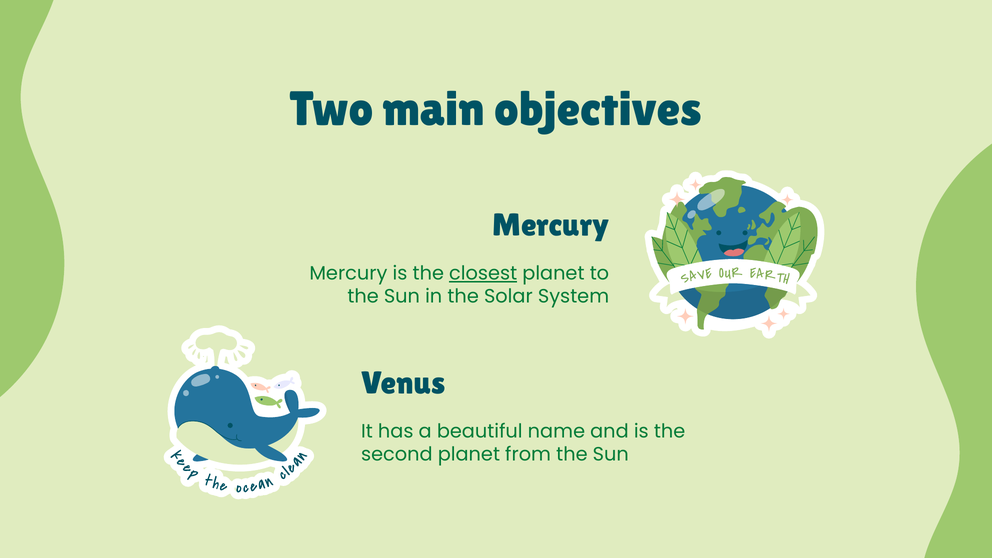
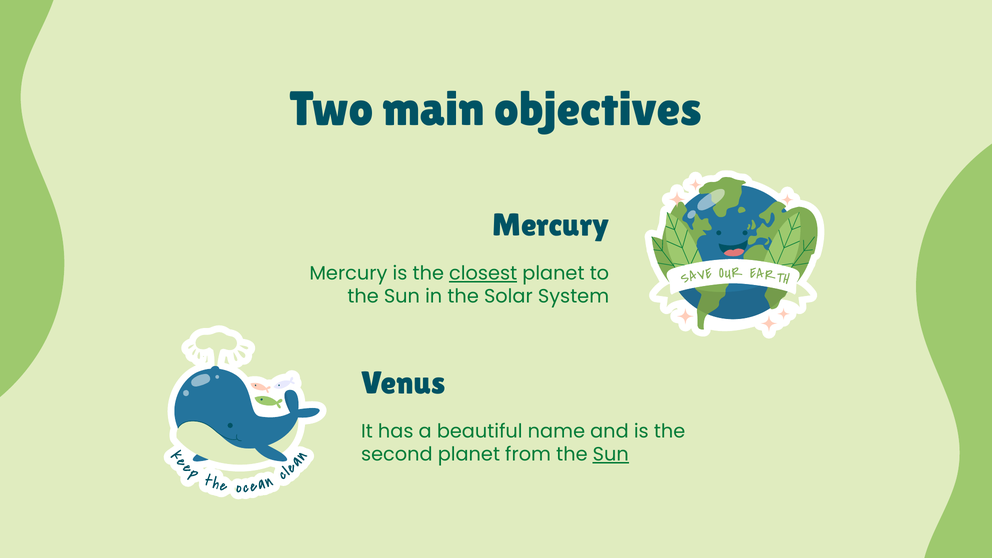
Sun at (611, 454) underline: none -> present
